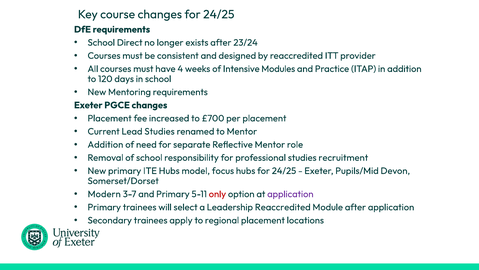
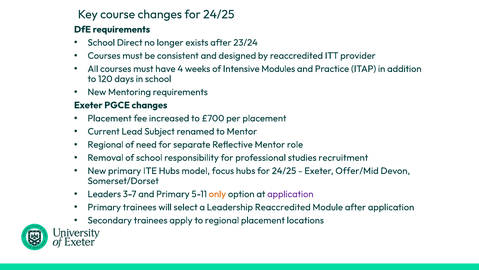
Lead Studies: Studies -> Subject
Addition at (105, 144): Addition -> Regional
Pupils/Mid: Pupils/Mid -> Offer/Mid
Modern: Modern -> Leaders
only colour: red -> orange
